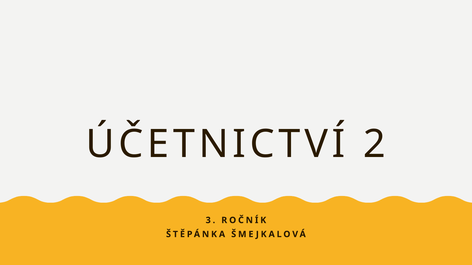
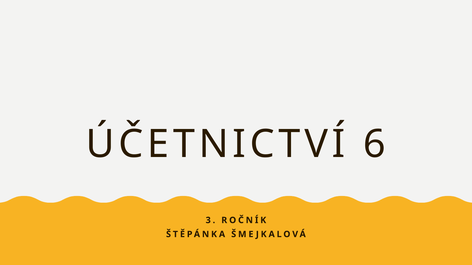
2: 2 -> 6
